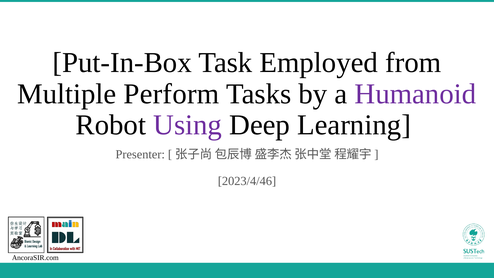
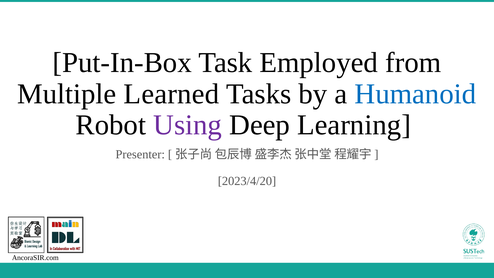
Perform: Perform -> Learned
Humanoid colour: purple -> blue
2023/4/46: 2023/4/46 -> 2023/4/20
